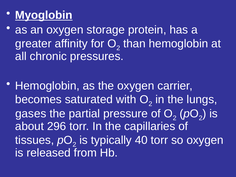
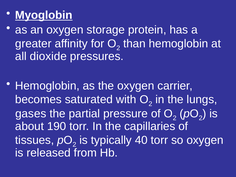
chronic: chronic -> dioxide
296: 296 -> 190
